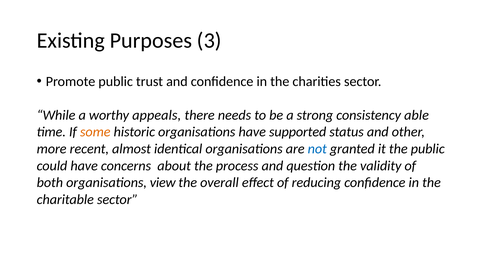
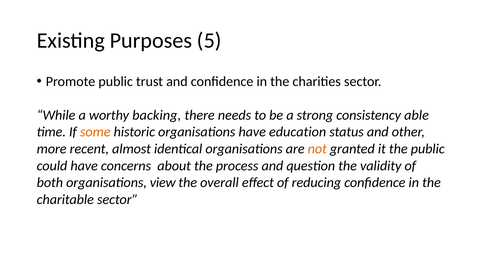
3: 3 -> 5
appeals: appeals -> backing
supported: supported -> education
not colour: blue -> orange
